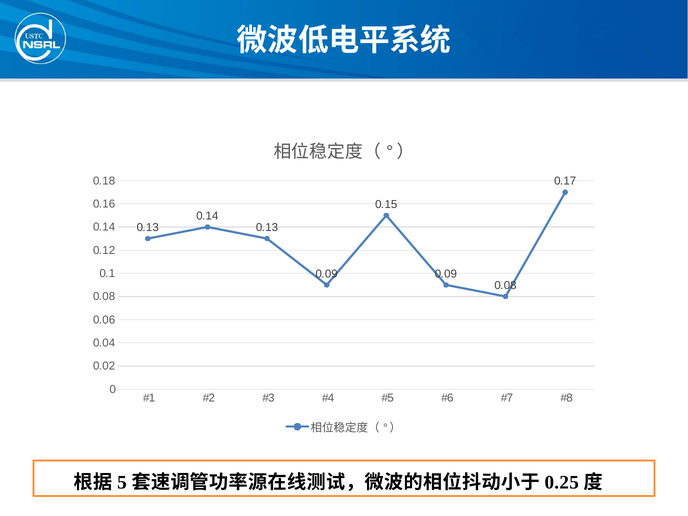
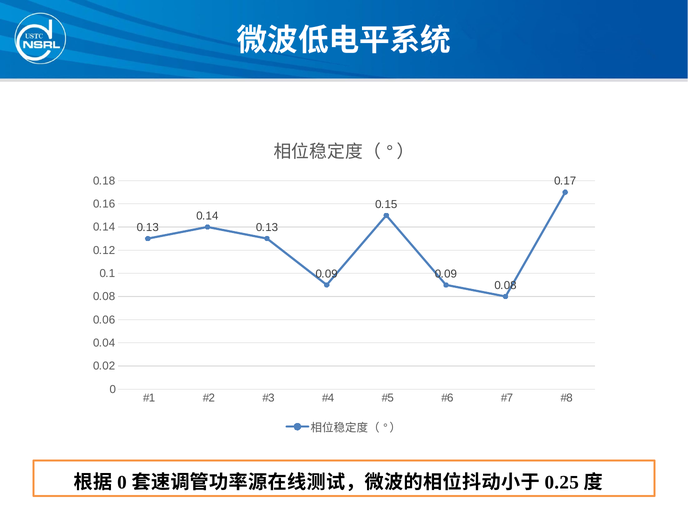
5 at (122, 483): 5 -> 0
